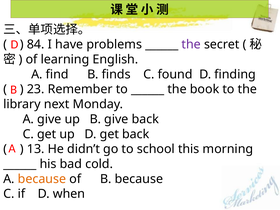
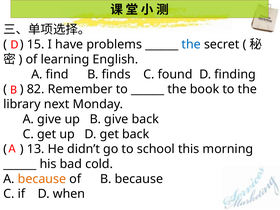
84: 84 -> 15
the at (191, 44) colour: purple -> blue
23: 23 -> 82
